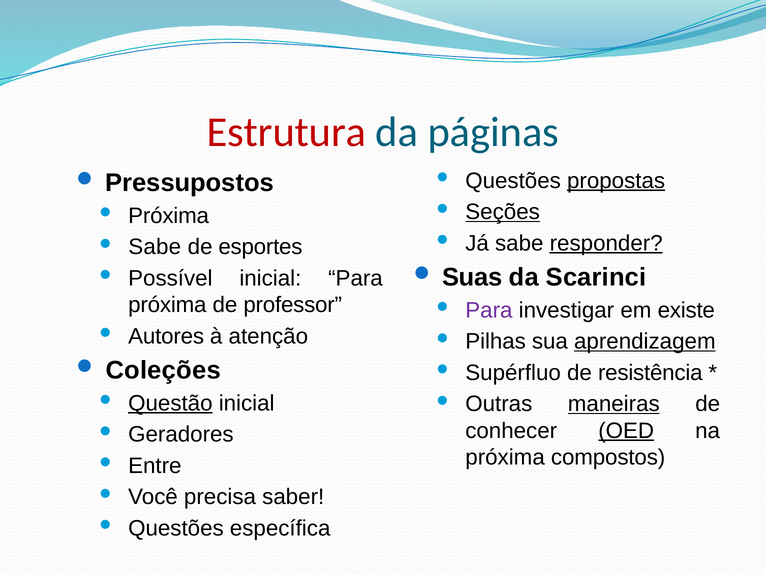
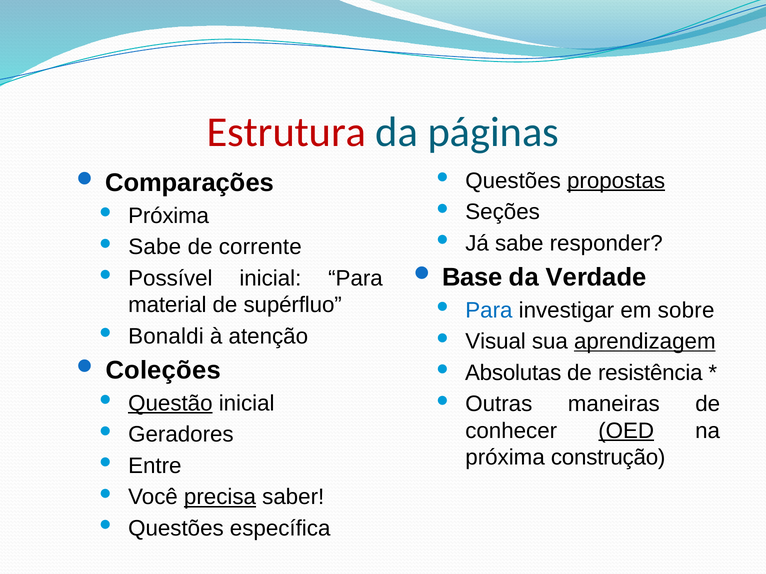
Pressupostos: Pressupostos -> Comparações
Seções underline: present -> none
responder underline: present -> none
esportes: esportes -> corrente
Suas: Suas -> Base
Scarinci: Scarinci -> Verdade
próxima at (167, 305): próxima -> material
professor: professor -> supérfluo
Para at (489, 310) colour: purple -> blue
existe: existe -> sobre
Autores: Autores -> Bonaldi
Pilhas: Pilhas -> Visual
Supérfluo: Supérfluo -> Absolutas
maneiras underline: present -> none
compostos: compostos -> construção
precisa underline: none -> present
